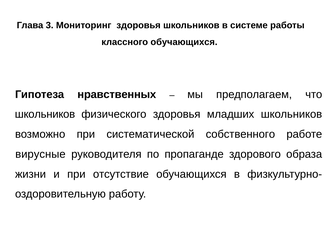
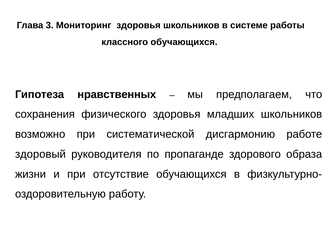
школьников at (45, 114): школьников -> сохранения
собственного: собственного -> дисгармонию
вирусные: вирусные -> здоровый
